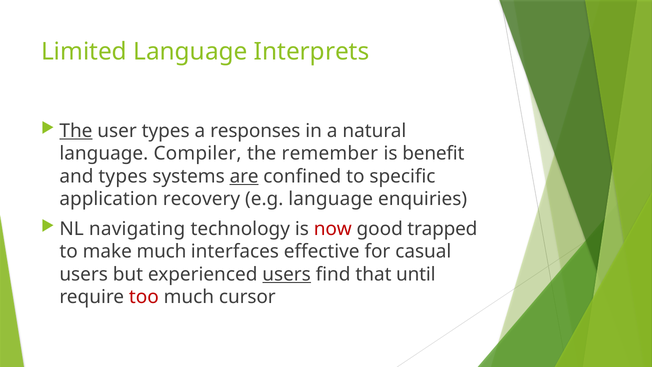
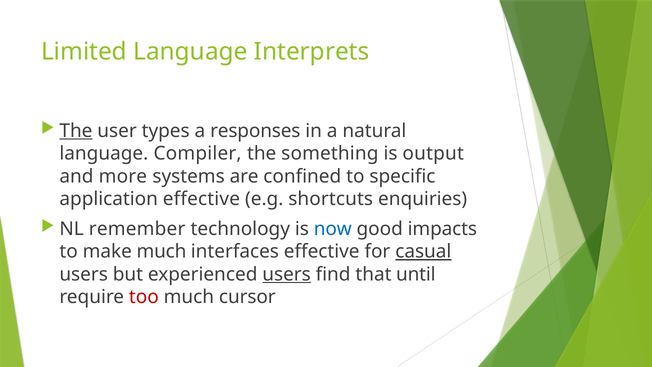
remember: remember -> something
benefit: benefit -> output
and types: types -> more
are underline: present -> none
application recovery: recovery -> effective
e.g language: language -> shortcuts
navigating: navigating -> remember
now colour: red -> blue
trapped: trapped -> impacts
casual underline: none -> present
